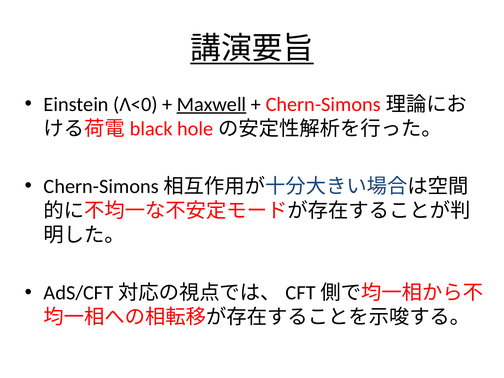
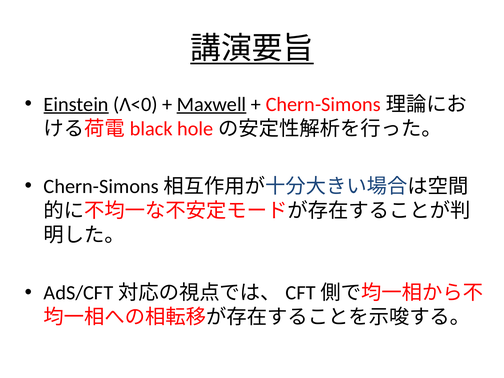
Einstein underline: none -> present
